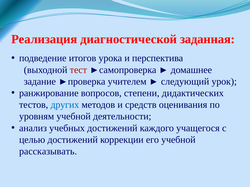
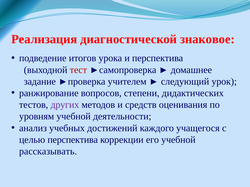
заданная: заданная -> знаковое
других colour: blue -> purple
целью достижений: достижений -> перспектива
